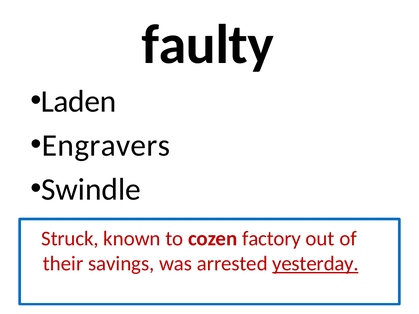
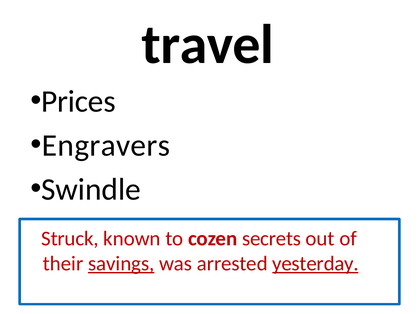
faulty: faulty -> travel
Laden: Laden -> Prices
factory: factory -> secrets
savings underline: none -> present
